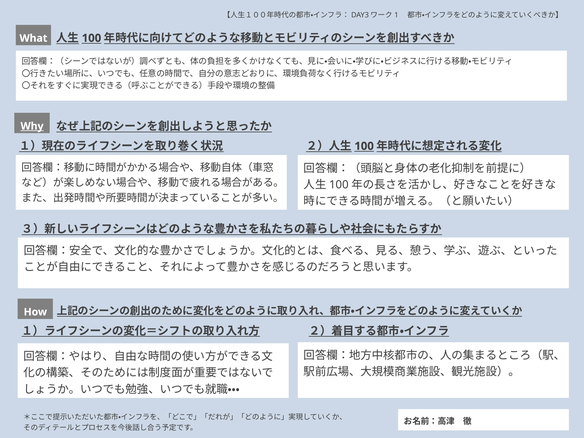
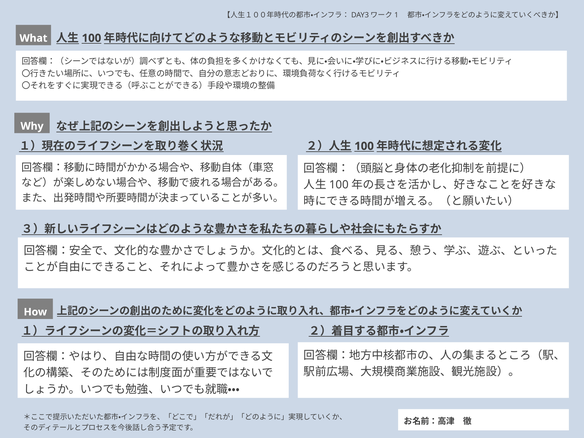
Why underline: present -> none
